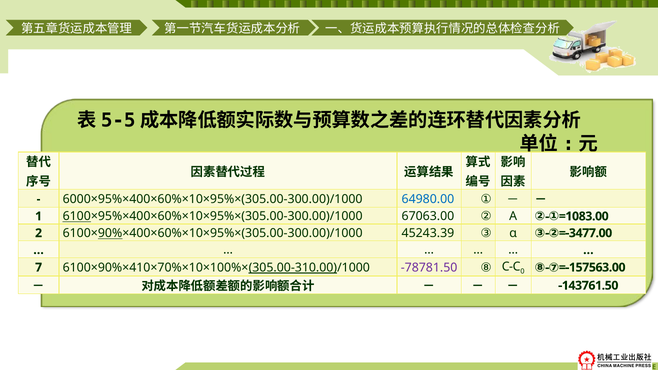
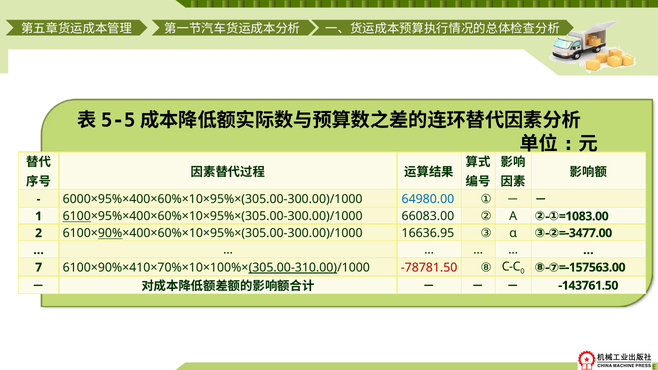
67063.00: 67063.00 -> 66083.00
45243.39: 45243.39 -> 16636.95
-78781.50 colour: purple -> red
